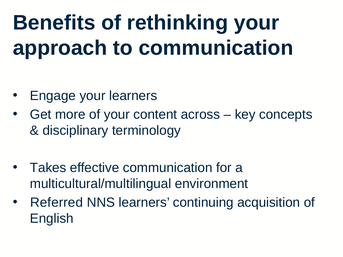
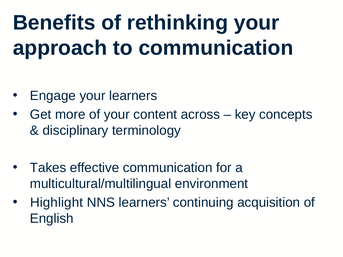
Referred: Referred -> Highlight
